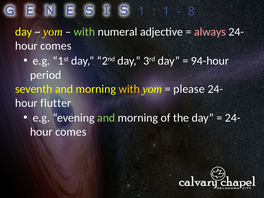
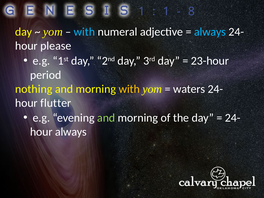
with at (84, 32) colour: light green -> light blue
always at (210, 32) colour: pink -> light blue
comes at (56, 46): comes -> please
94-hour: 94-hour -> 23-hour
seventh: seventh -> nothing
please: please -> waters
comes at (71, 132): comes -> always
